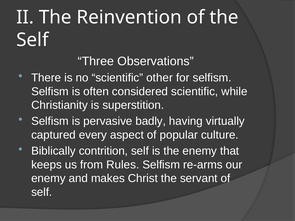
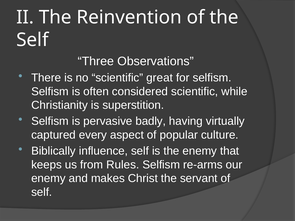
other: other -> great
contrition: contrition -> influence
